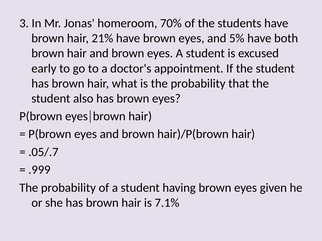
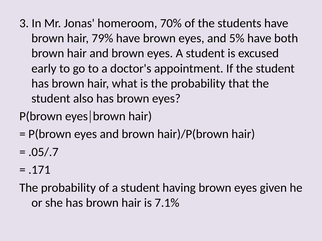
21%: 21% -> 79%
.999: .999 -> .171
